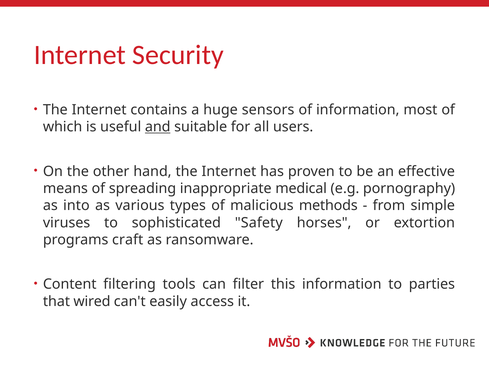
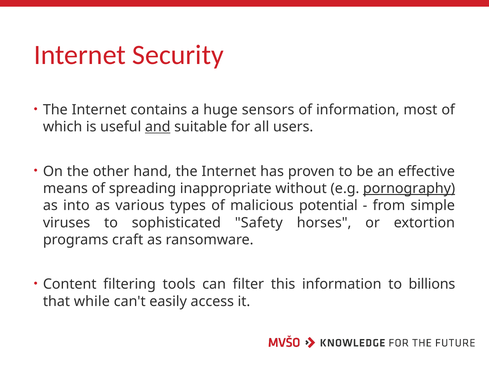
medical: medical -> without
pornography underline: none -> present
methods: methods -> potential
parties: parties -> billions
wired: wired -> while
